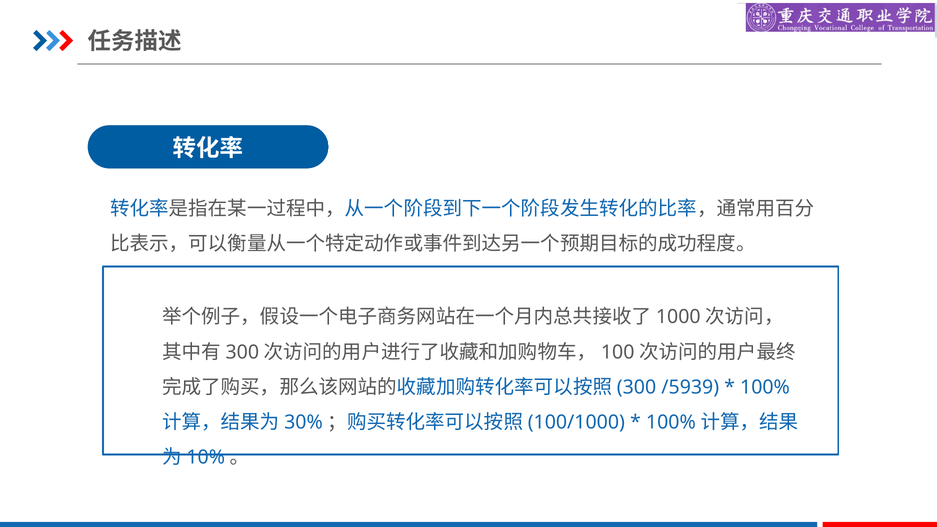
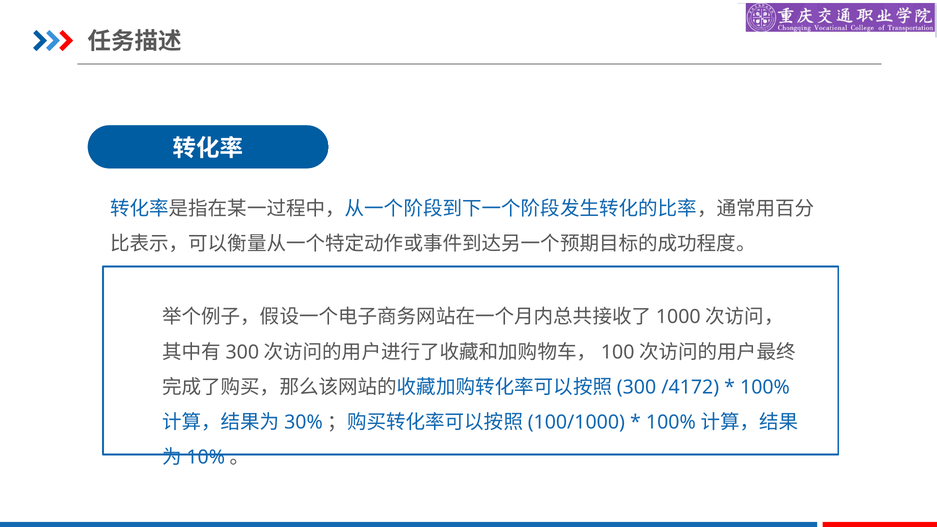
/5939: /5939 -> /4172
